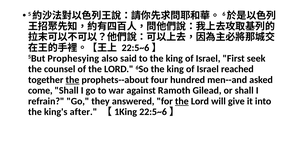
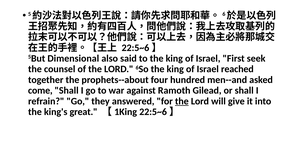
Prophesying: Prophesying -> Dimensional
the at (72, 80) underline: present -> none
after: after -> great
